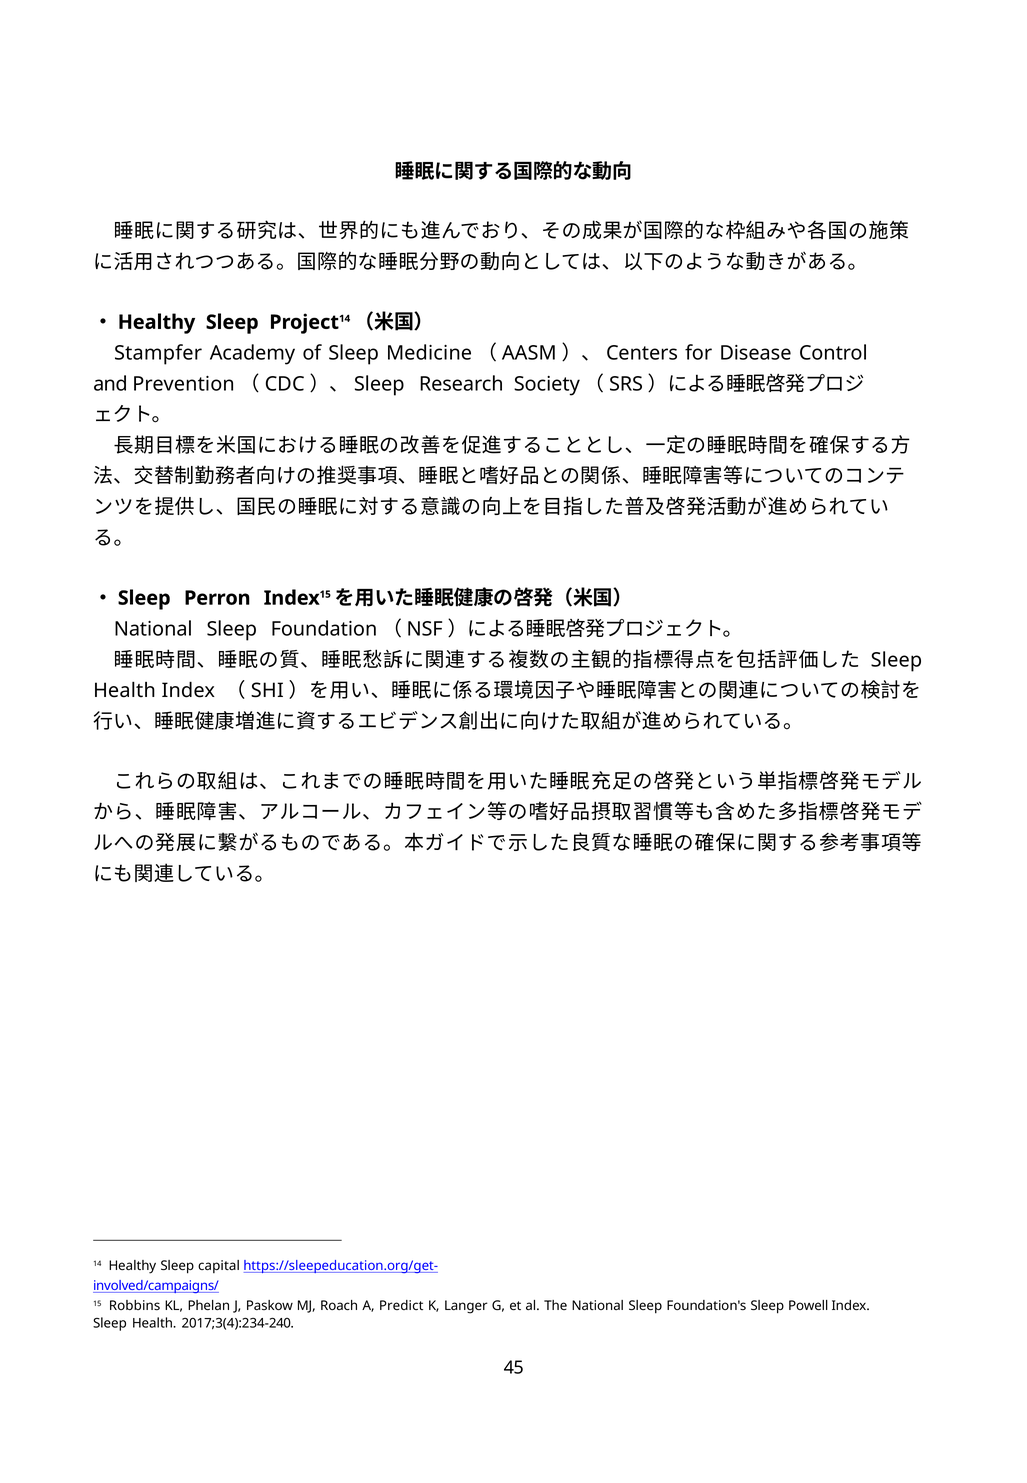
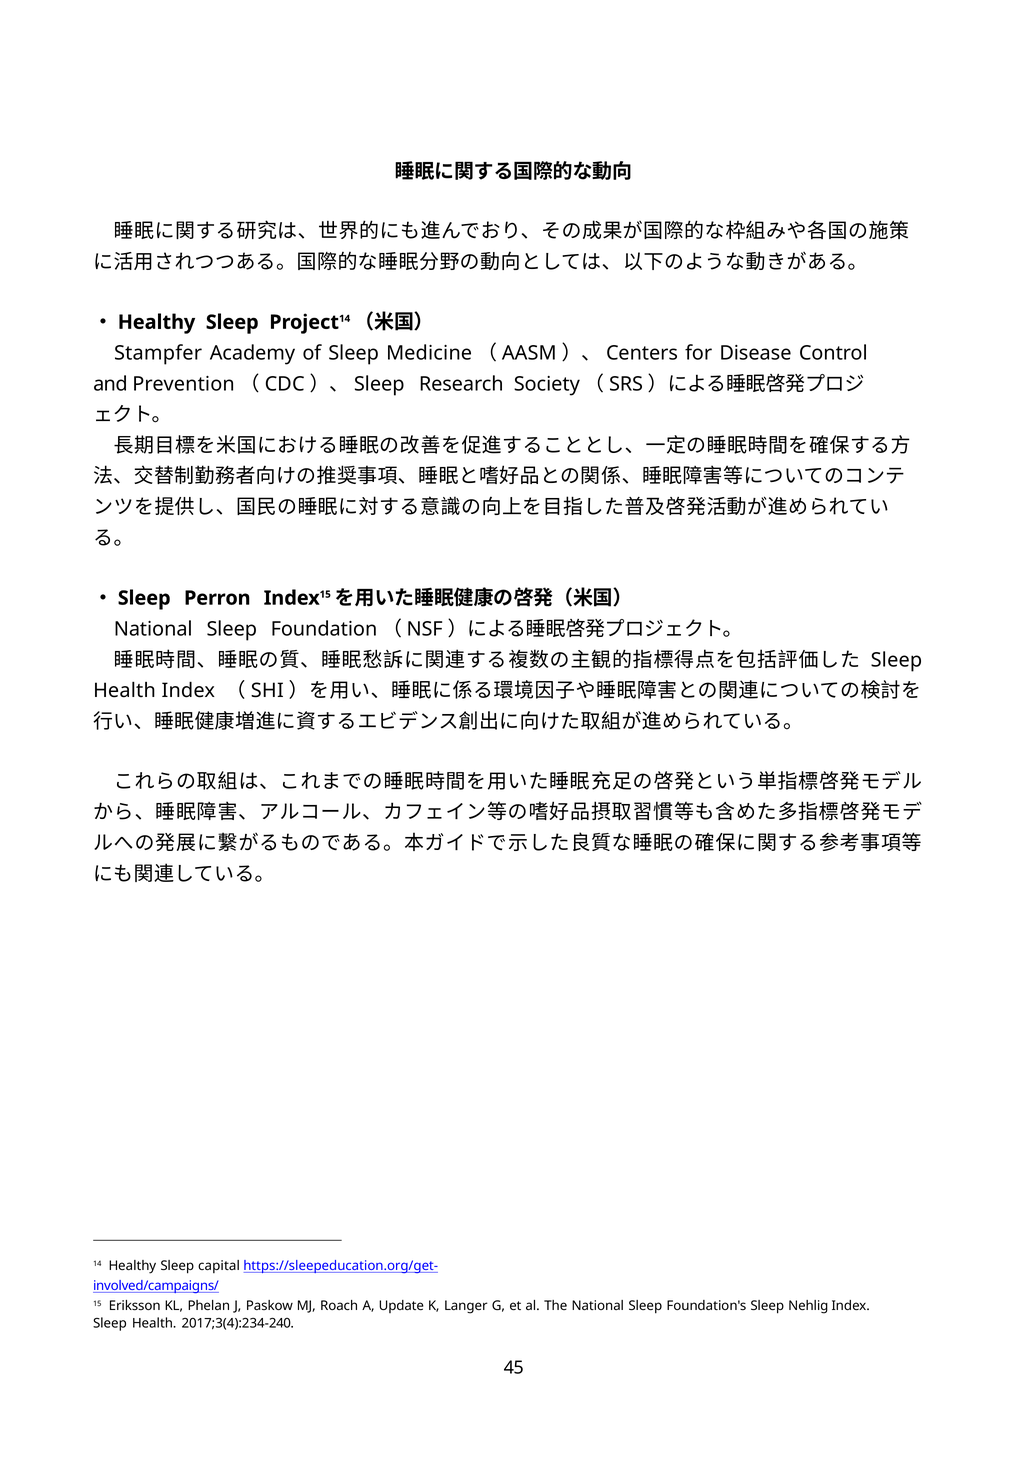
Robbins: Robbins -> Eriksson
Predict: Predict -> Update
Powell: Powell -> Nehlig
